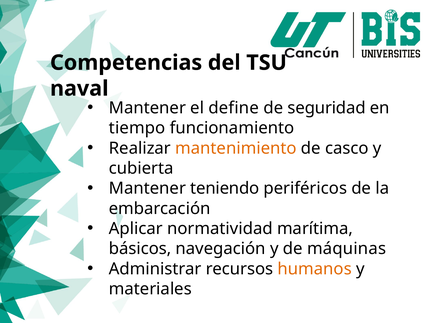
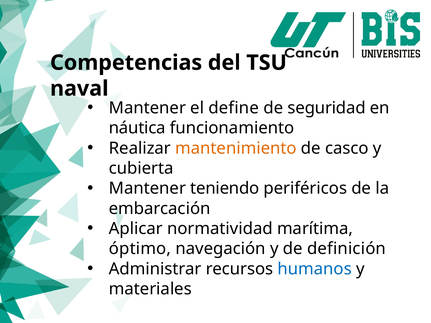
tiempo: tiempo -> náutica
básicos: básicos -> óptimo
máquinas: máquinas -> definición
humanos colour: orange -> blue
